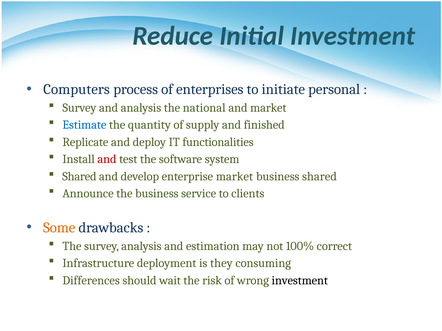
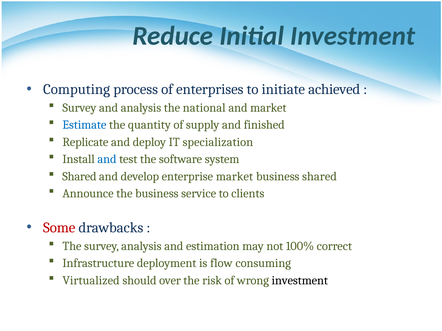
Computers: Computers -> Computing
personal: personal -> achieved
functionalities: functionalities -> specialization
and at (107, 160) colour: red -> blue
Some colour: orange -> red
they: they -> flow
Differences: Differences -> Virtualized
wait: wait -> over
